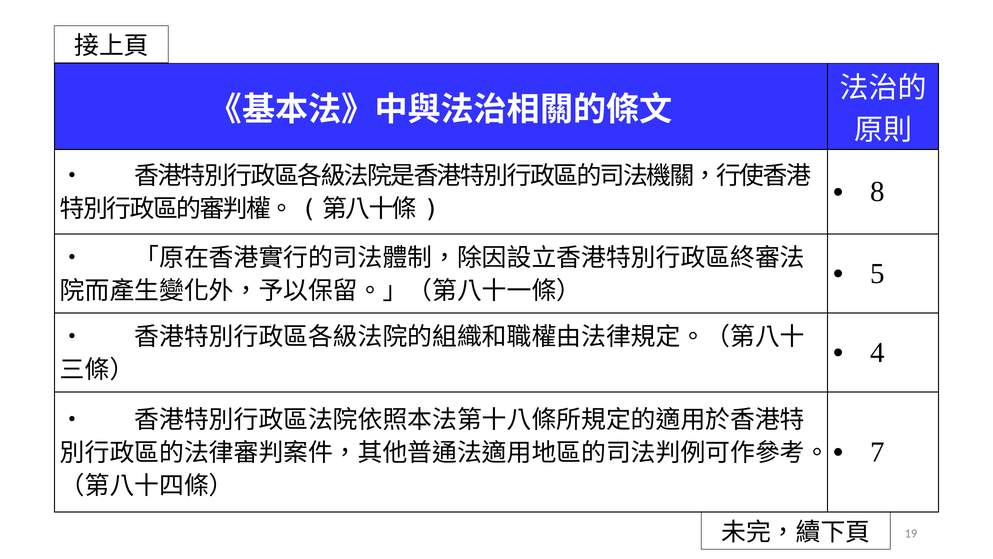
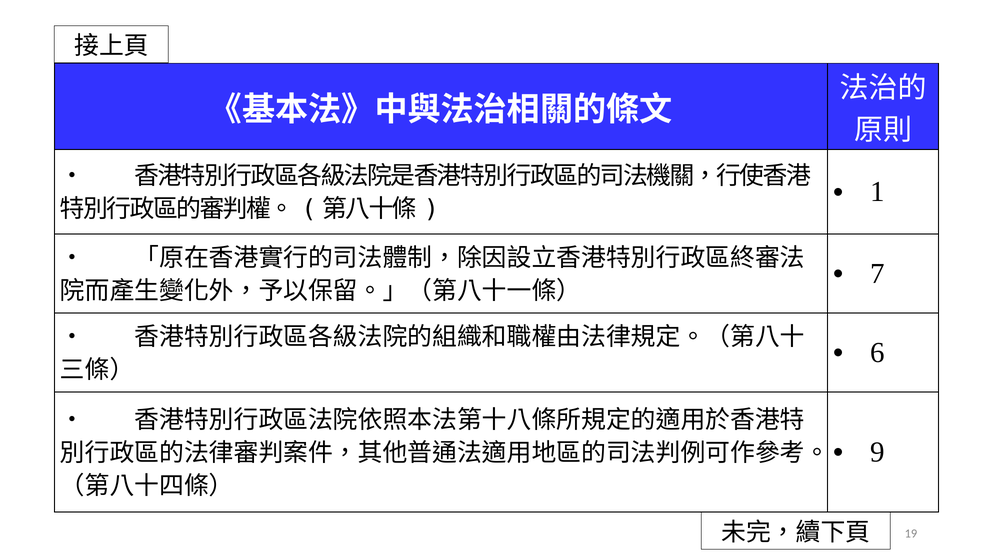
8: 8 -> 1
5: 5 -> 7
4: 4 -> 6
7: 7 -> 9
